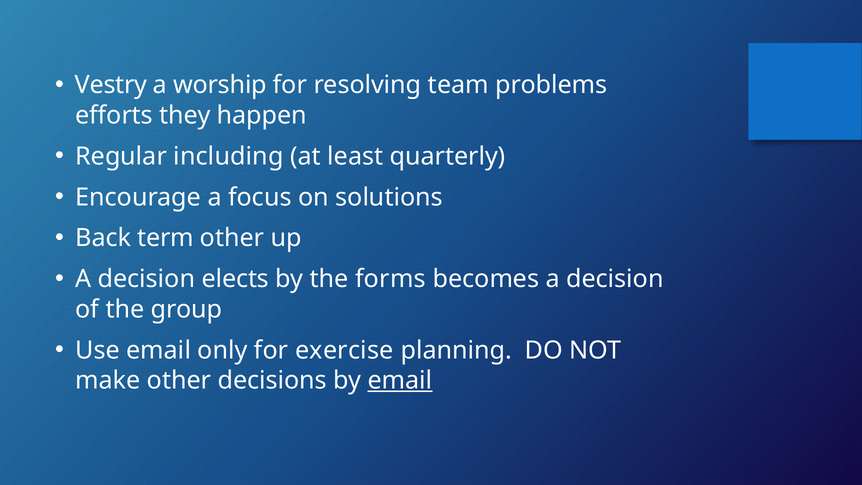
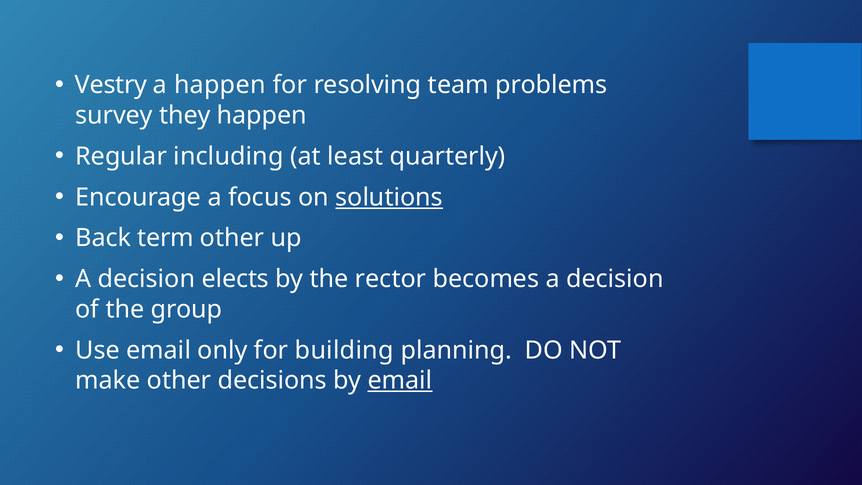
a worship: worship -> happen
efforts: efforts -> survey
solutions underline: none -> present
forms: forms -> rector
exercise: exercise -> building
